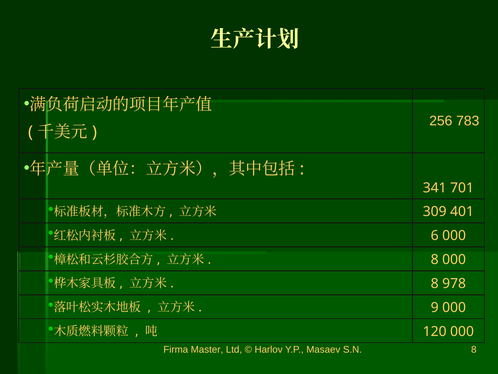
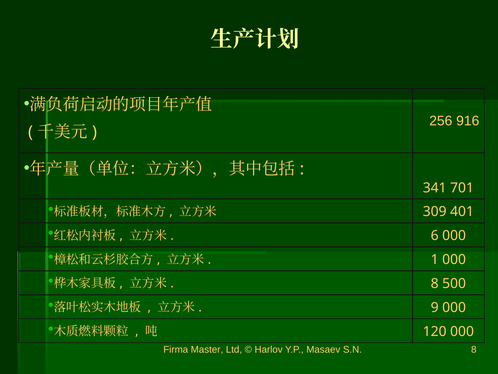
783: 783 -> 916
8 at (435, 259): 8 -> 1
978: 978 -> 500
